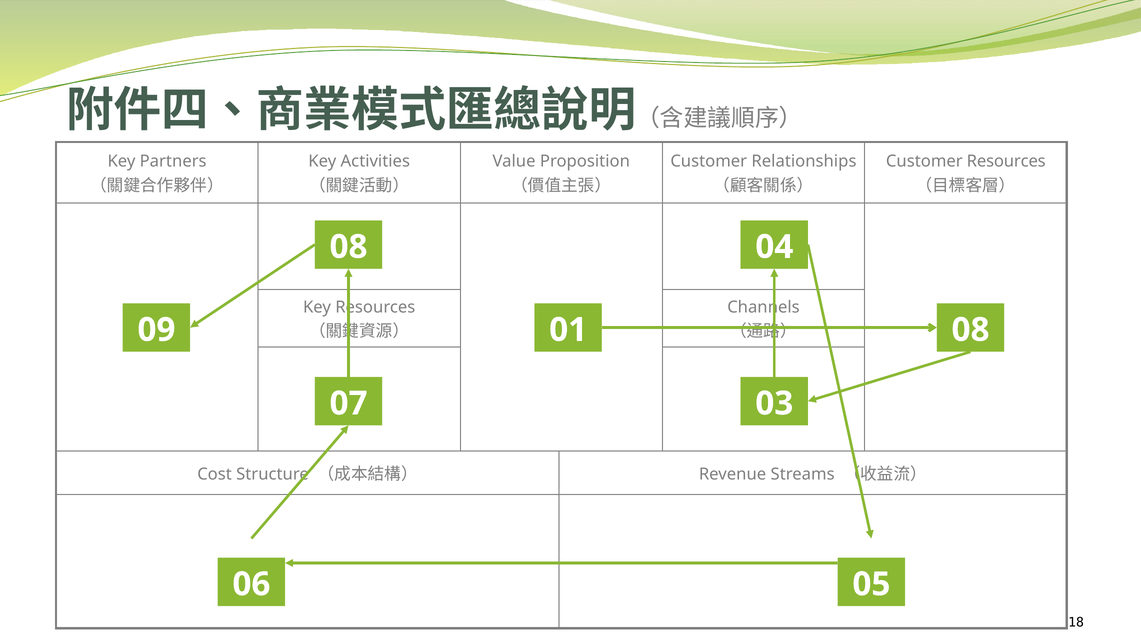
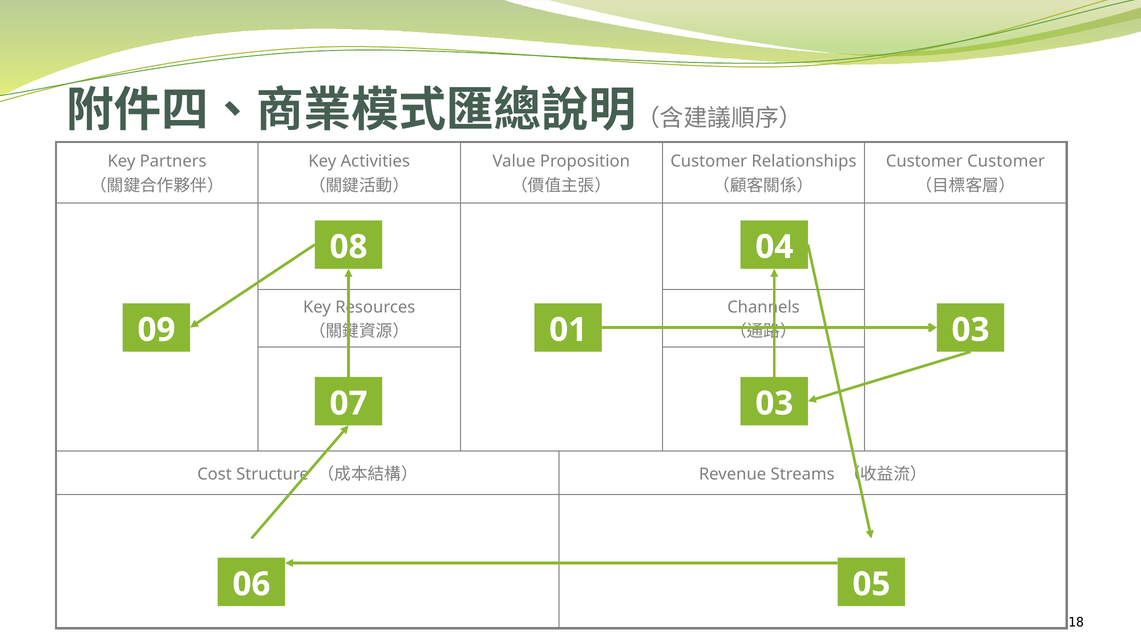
Customer Resources: Resources -> Customer
01 08: 08 -> 03
